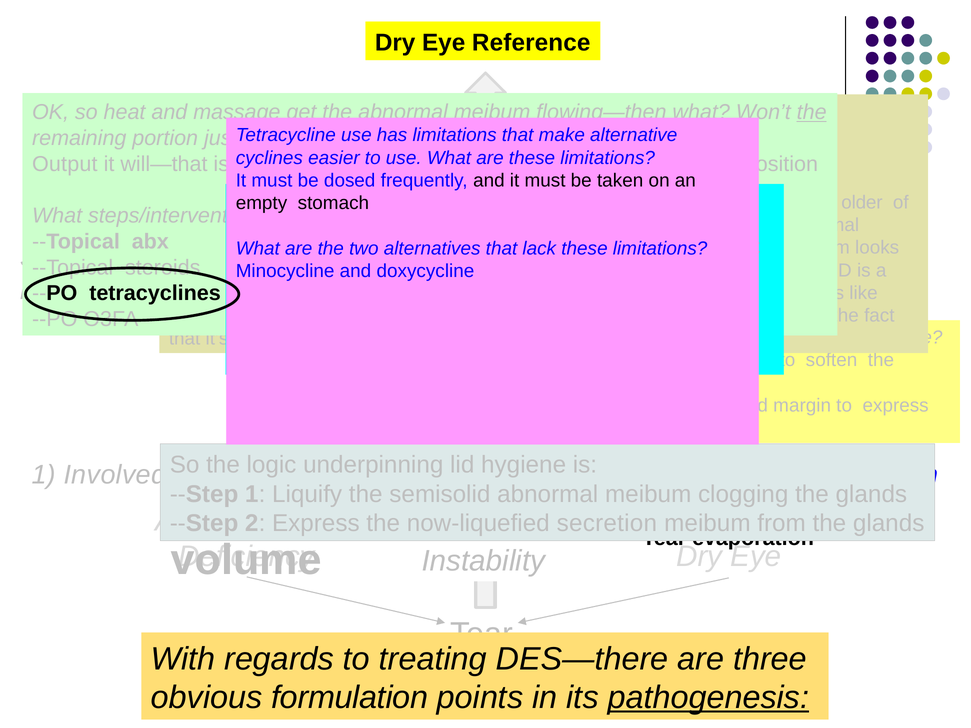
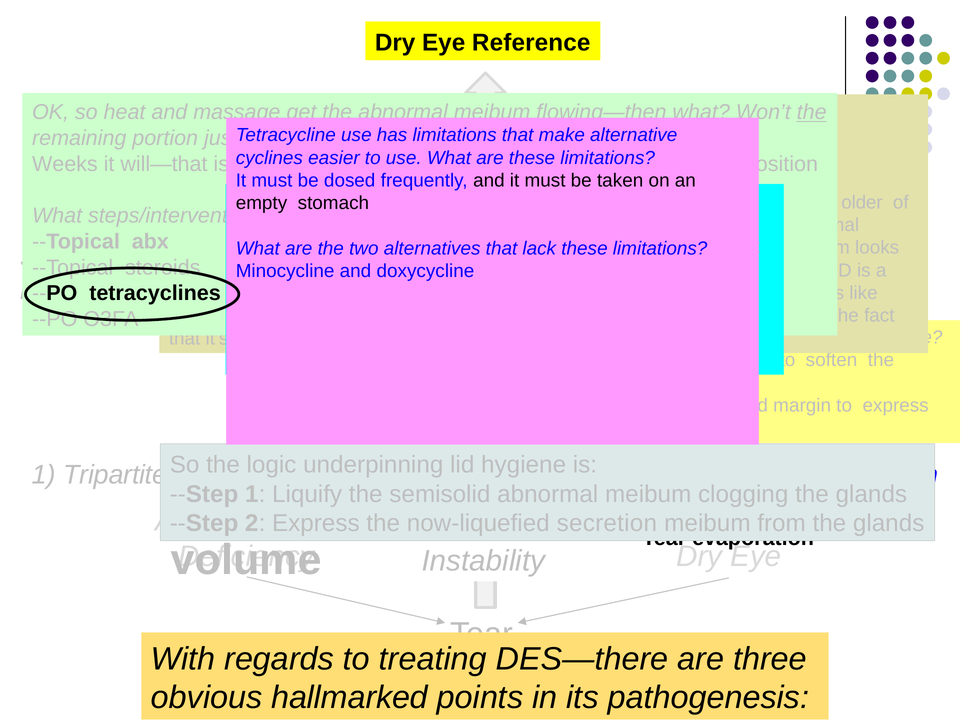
Output at (65, 164): Output -> Weeks
1 Involved: Involved -> Tripartite
formulation: formulation -> hallmarked
pathogenesis underline: present -> none
